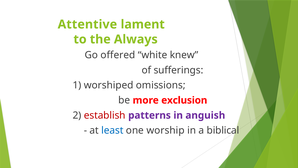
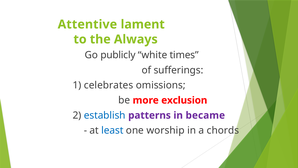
offered: offered -> publicly
knew: knew -> times
worshiped: worshiped -> celebrates
establish colour: red -> blue
anguish: anguish -> became
biblical: biblical -> chords
